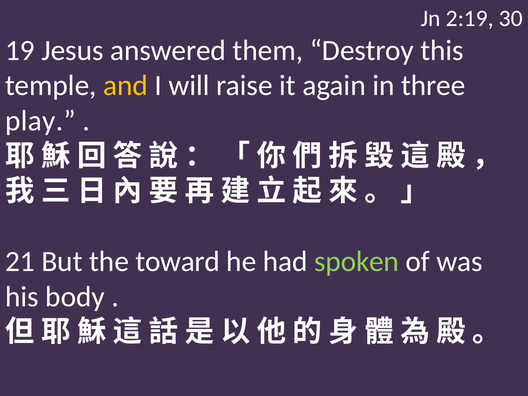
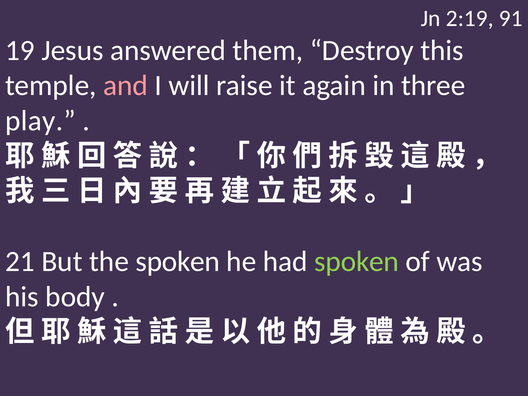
30: 30 -> 91
and colour: yellow -> pink
the toward: toward -> spoken
